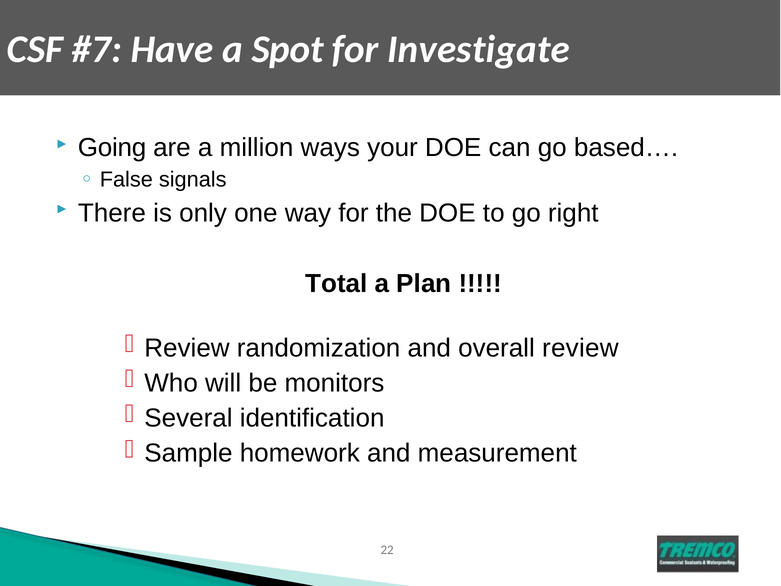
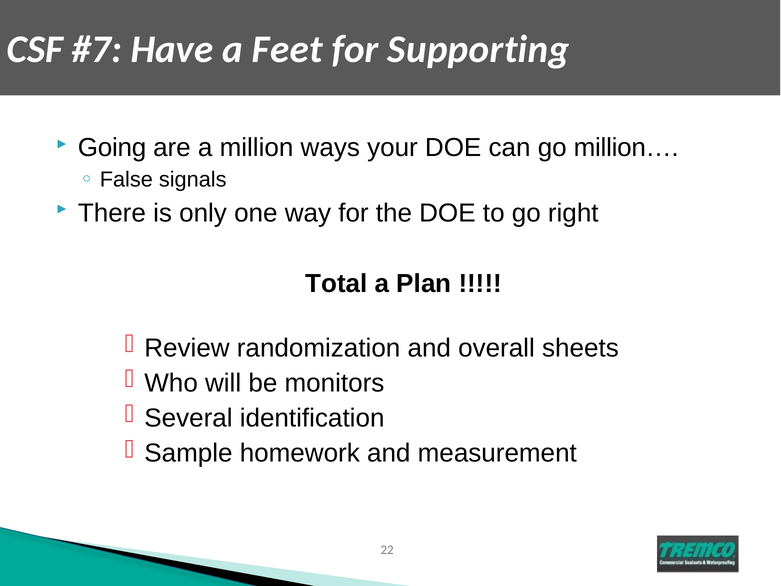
Spot: Spot -> Feet
Investigate: Investigate -> Supporting
based…: based… -> million…
overall review: review -> sheets
